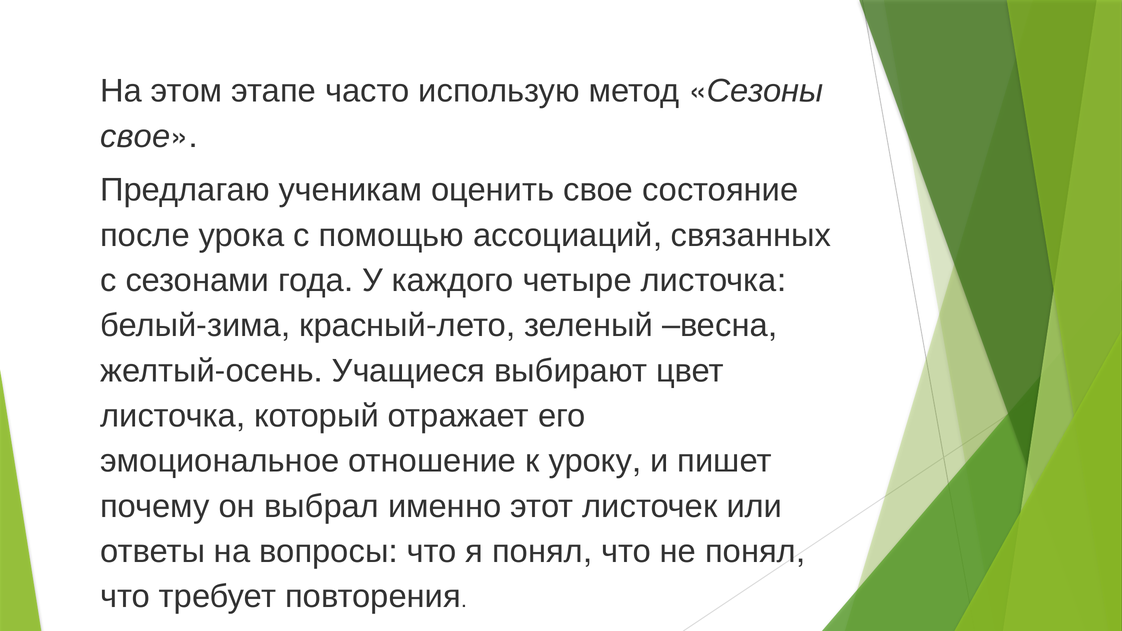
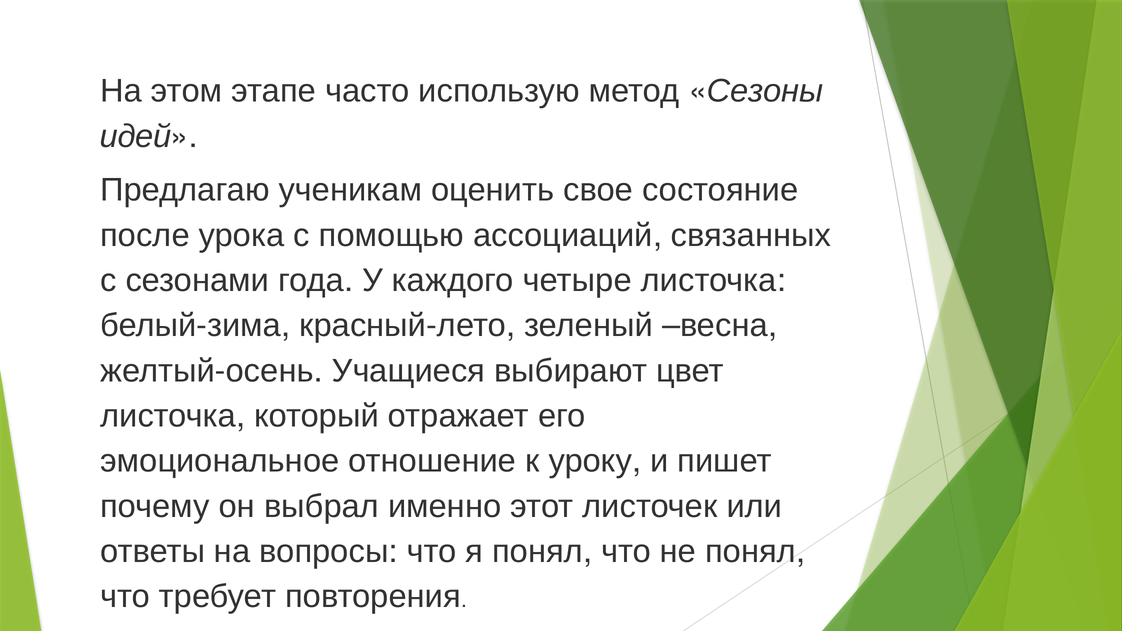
свое at (135, 136): свое -> идей
